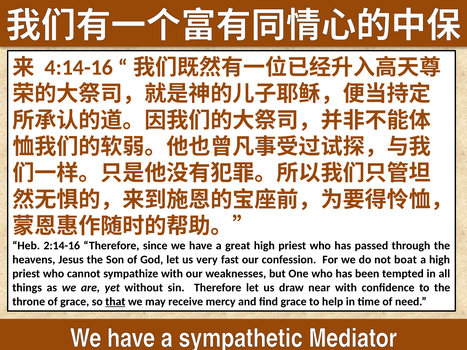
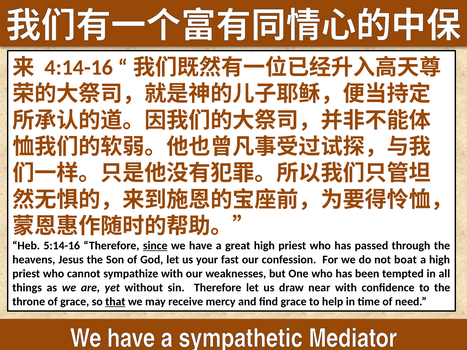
2:14-16: 2:14-16 -> 5:14-16
since underline: none -> present
very: very -> your
